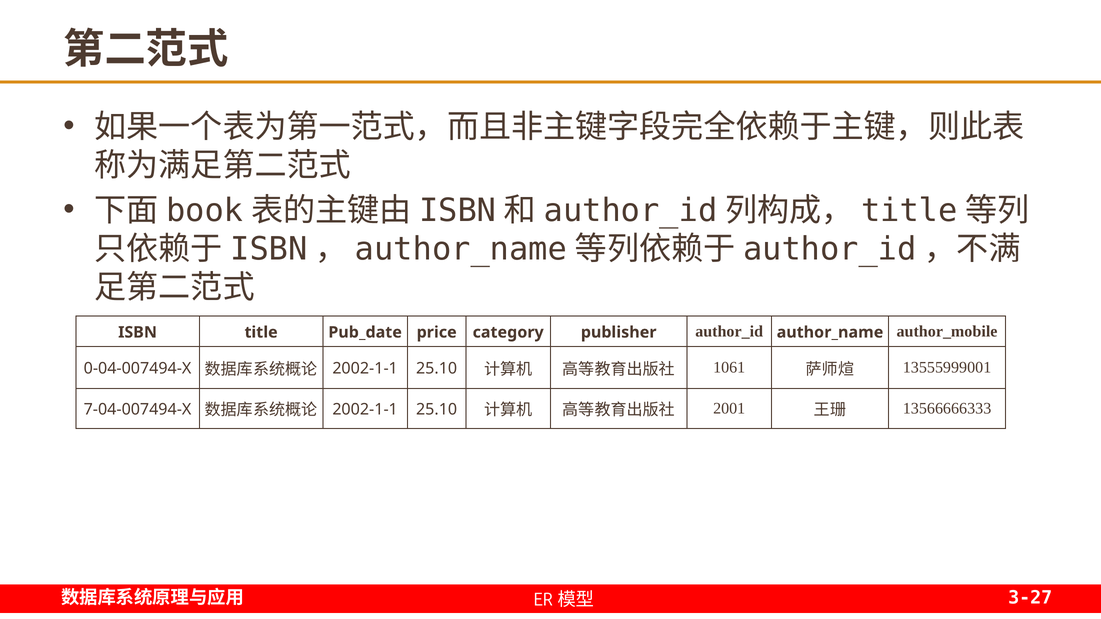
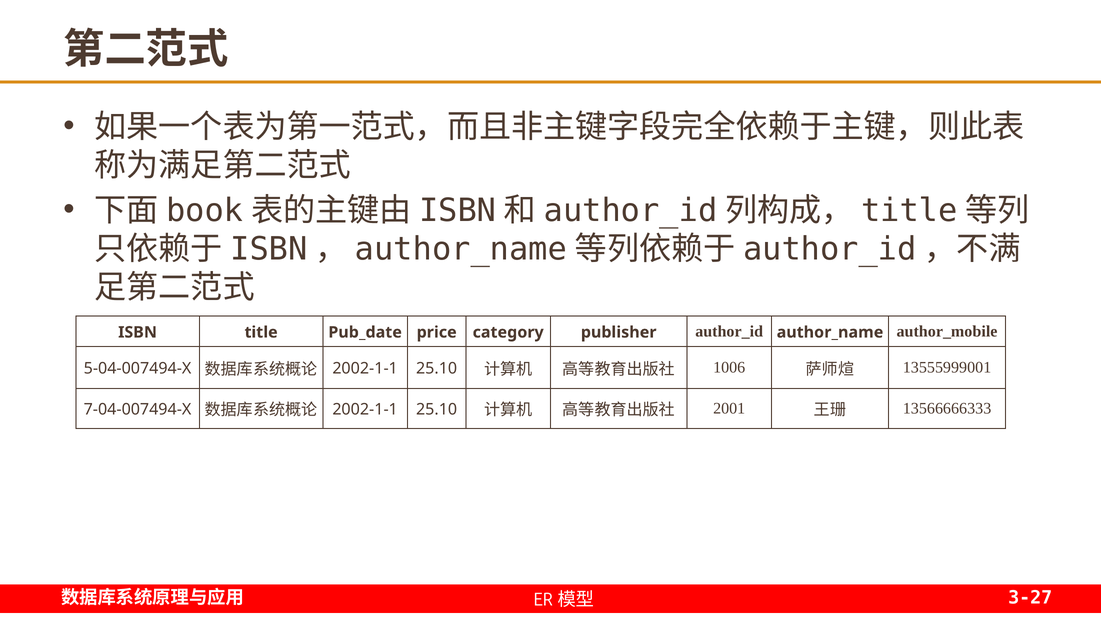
0-04-007494-X: 0-04-007494-X -> 5-04-007494-X
1061: 1061 -> 1006
